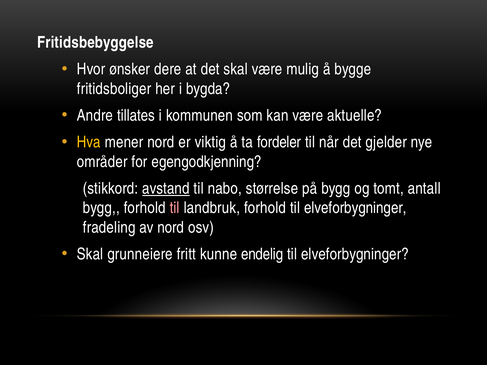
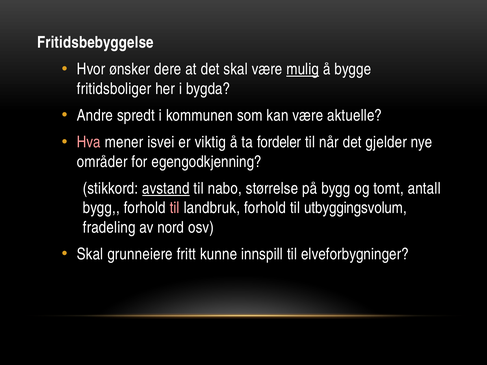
mulig underline: none -> present
tillates: tillates -> spredt
Hva colour: yellow -> pink
mener nord: nord -> isvei
forhold til elveforbygninger: elveforbygninger -> utbyggingsvolum
endelig: endelig -> innspill
